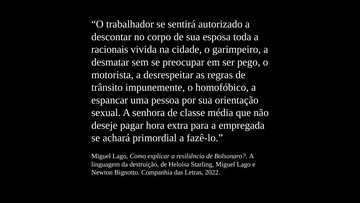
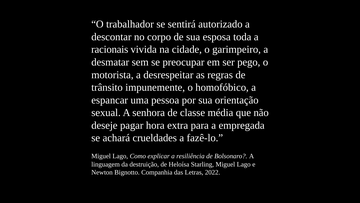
primordial: primordial -> crueldades
